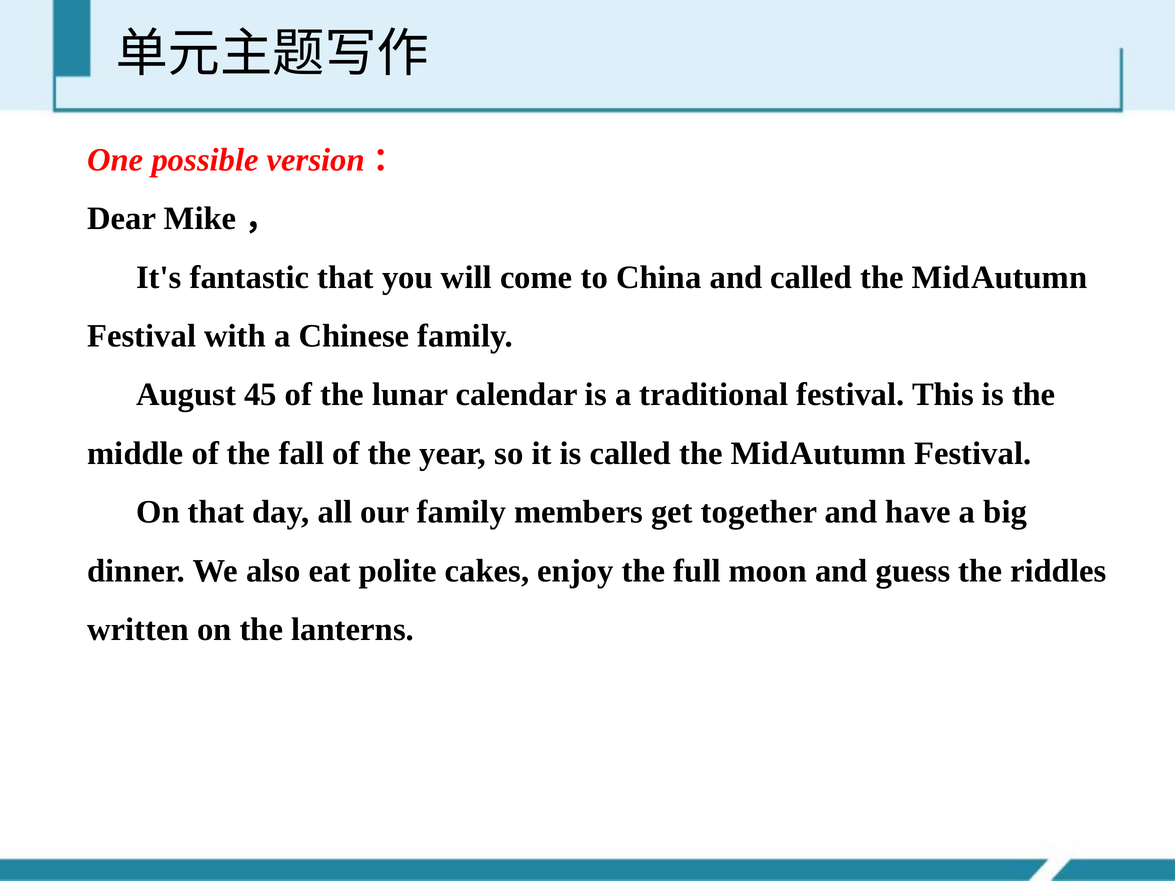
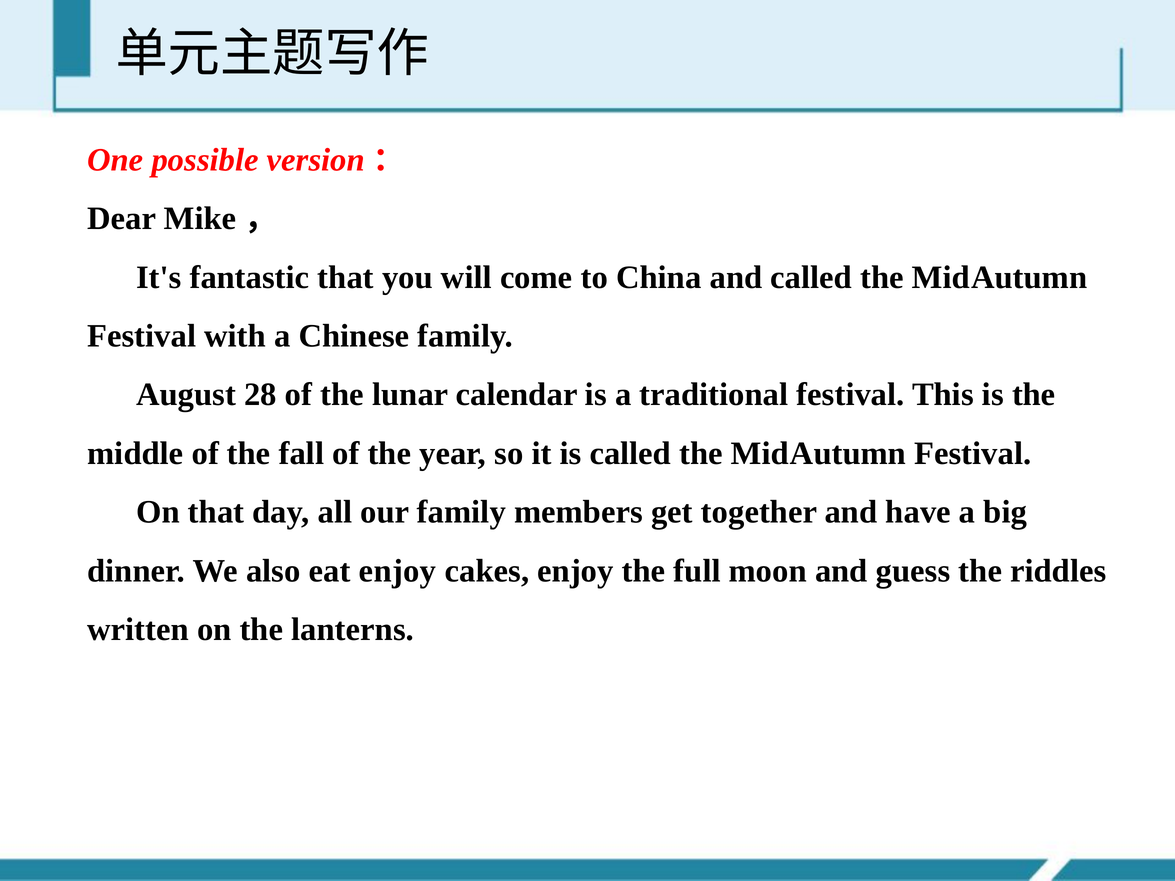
45: 45 -> 28
eat polite: polite -> enjoy
